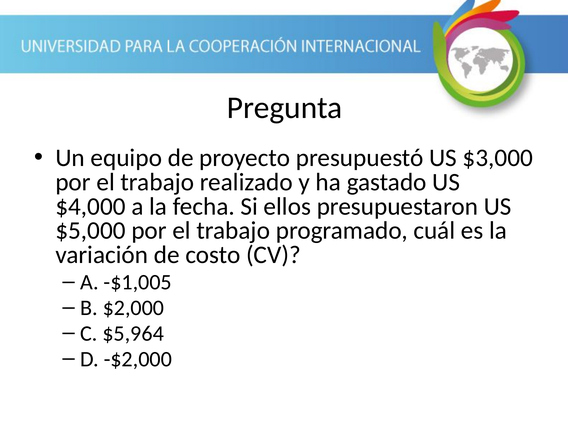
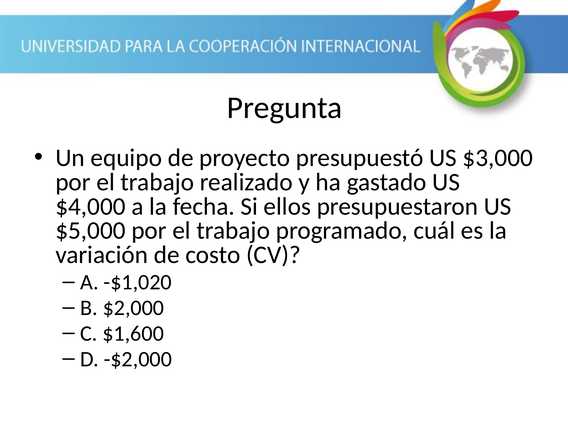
-$1,005: -$1,005 -> -$1,020
$5,964: $5,964 -> $1,600
